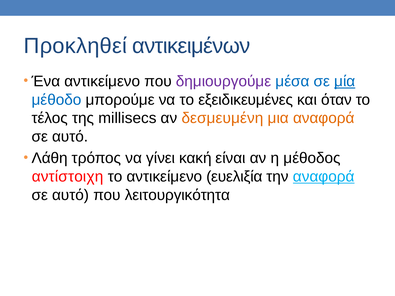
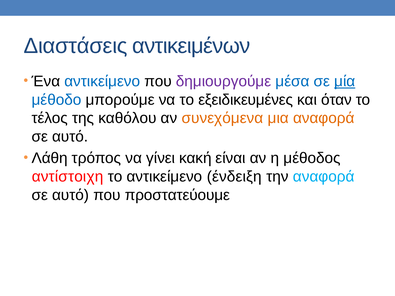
Προκληθεί: Προκληθεί -> Διαστάσεις
αντικείμενο at (102, 81) colour: black -> blue
millisecs: millisecs -> καθόλου
δεσμευμένη: δεσμευμένη -> συνεχόμενα
ευελιξία: ευελιξία -> ένδειξη
αναφορά at (324, 177) underline: present -> none
λειτουργικότητα: λειτουργικότητα -> προστατεύουμε
